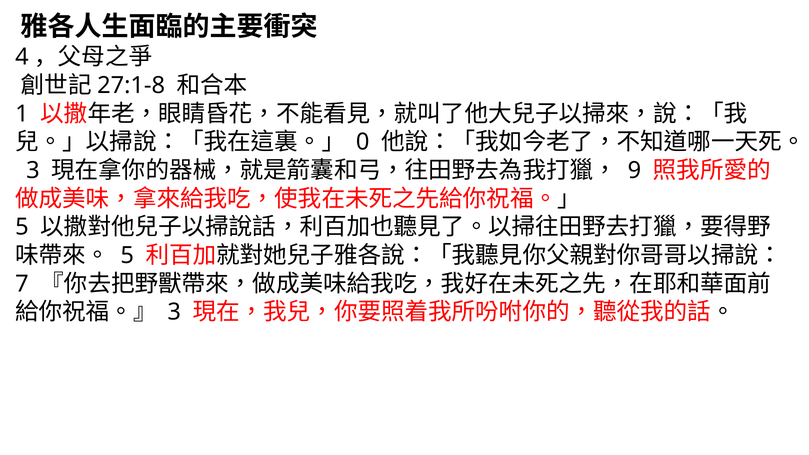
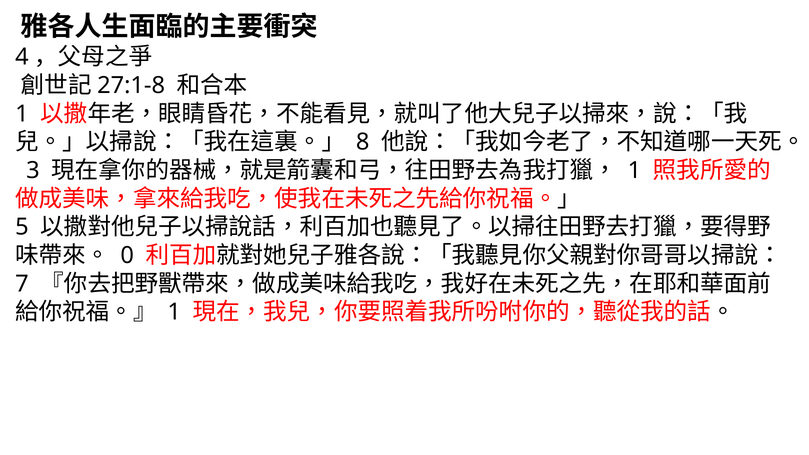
0: 0 -> 8
9 at (634, 171): 9 -> 1
5 at (127, 256): 5 -> 0
3 at (174, 312): 3 -> 1
